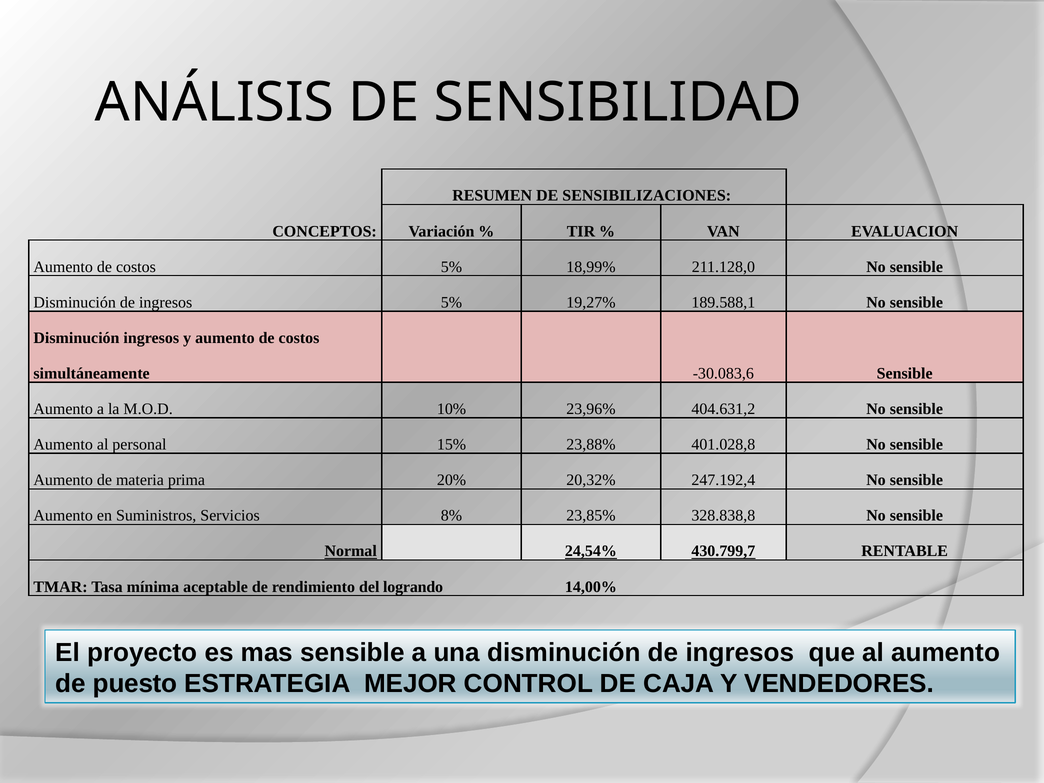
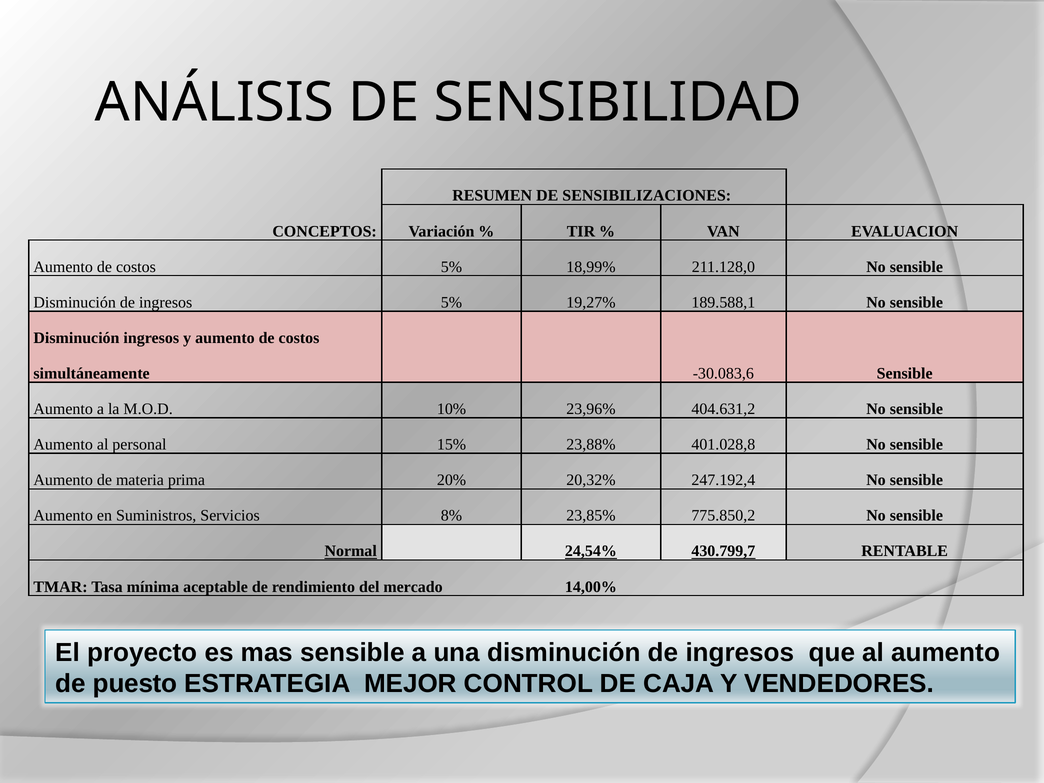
328.838,8: 328.838,8 -> 775.850,2
logrando: logrando -> mercado
